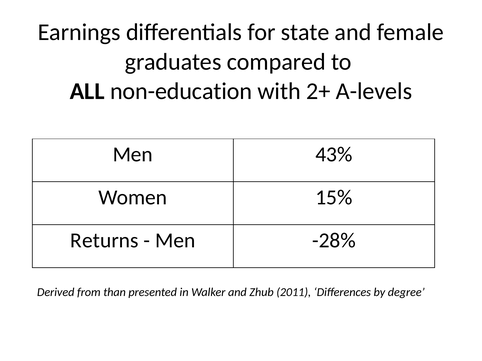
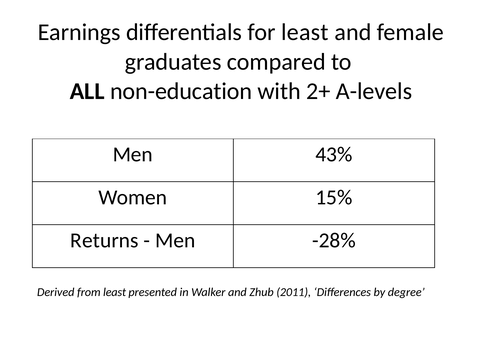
for state: state -> least
from than: than -> least
